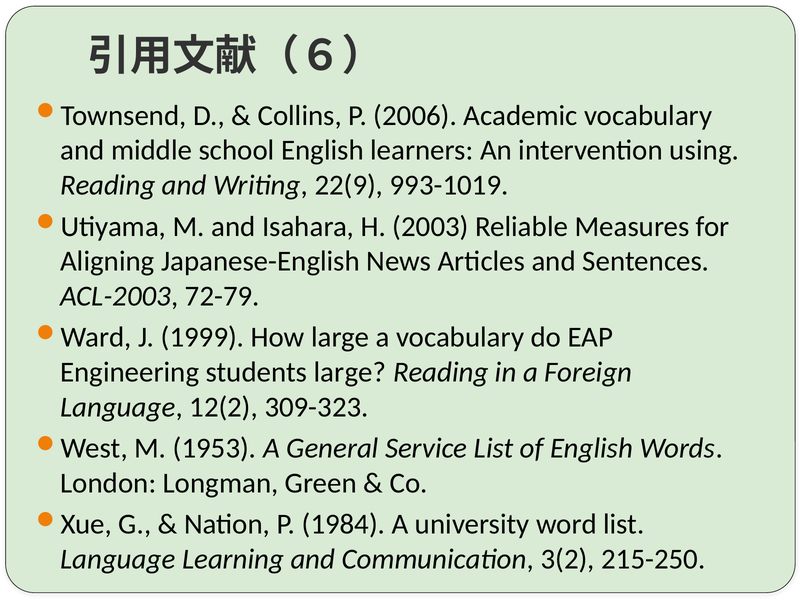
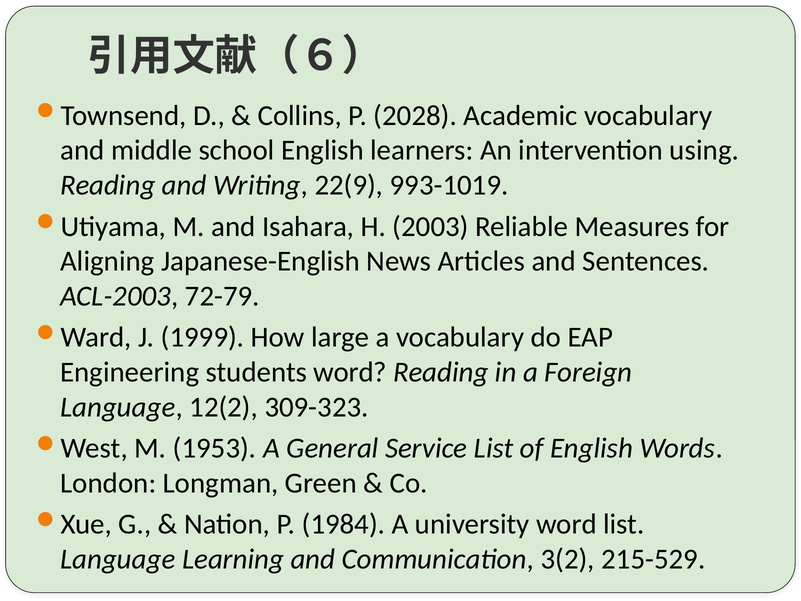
2006: 2006 -> 2028
students large: large -> word
215-250: 215-250 -> 215-529
